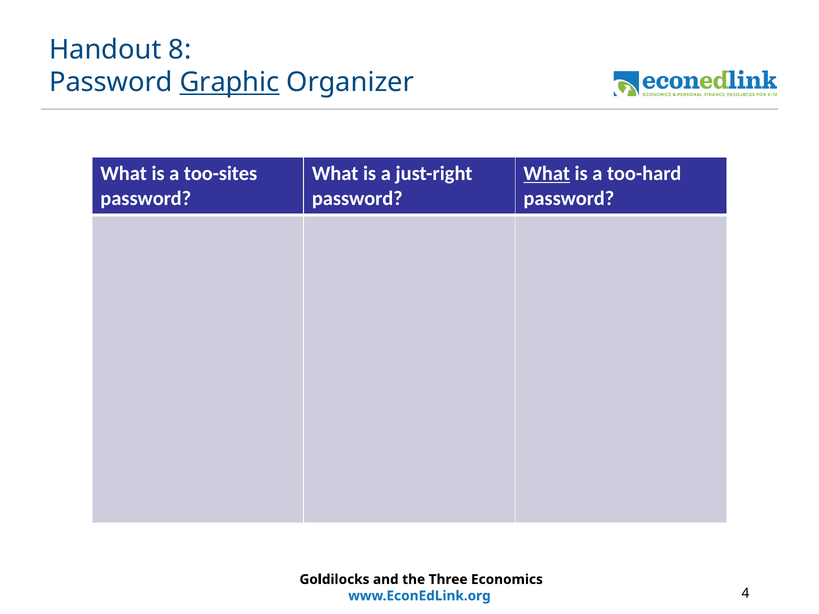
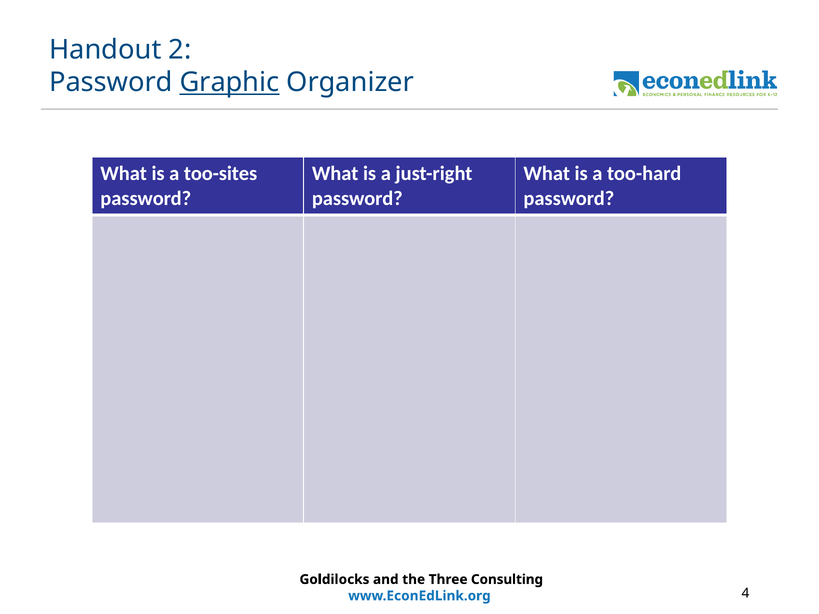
8: 8 -> 2
What at (547, 174) underline: present -> none
Economics: Economics -> Consulting
